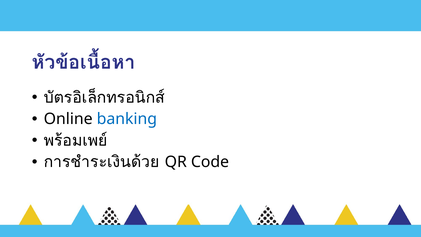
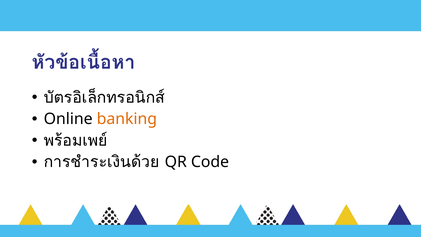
banking colour: blue -> orange
